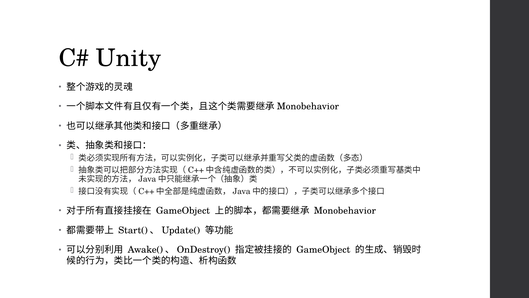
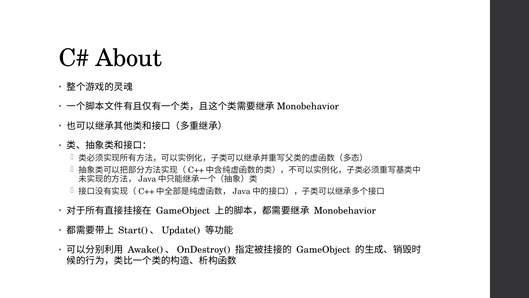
Unity: Unity -> About
